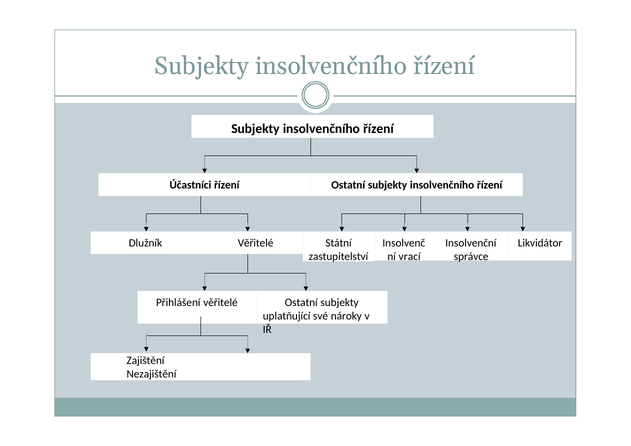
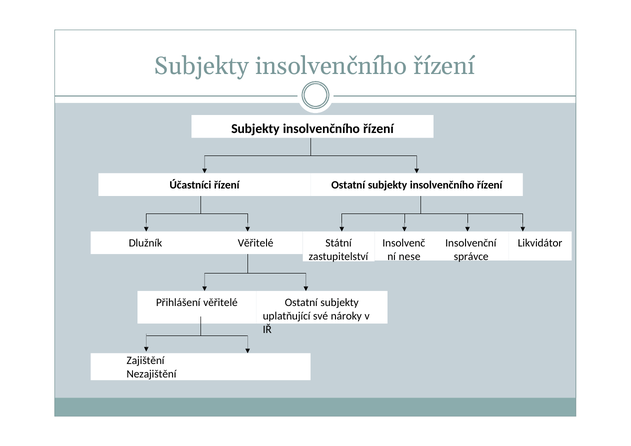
vrací: vrací -> nese
